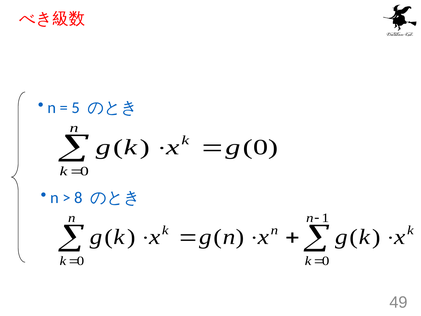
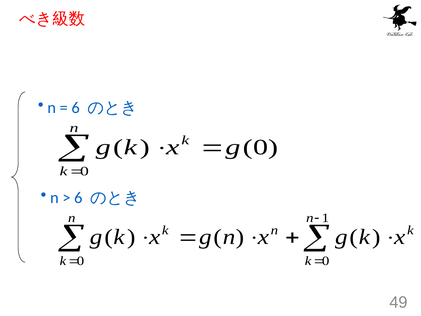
5 at (76, 108): 5 -> 6
8 at (78, 198): 8 -> 6
